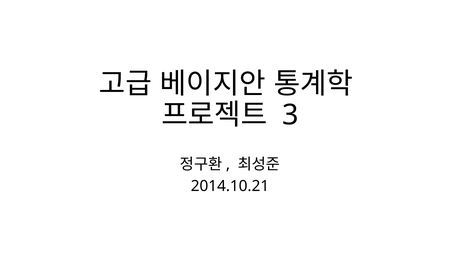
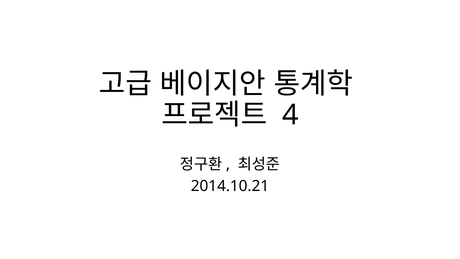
3: 3 -> 4
